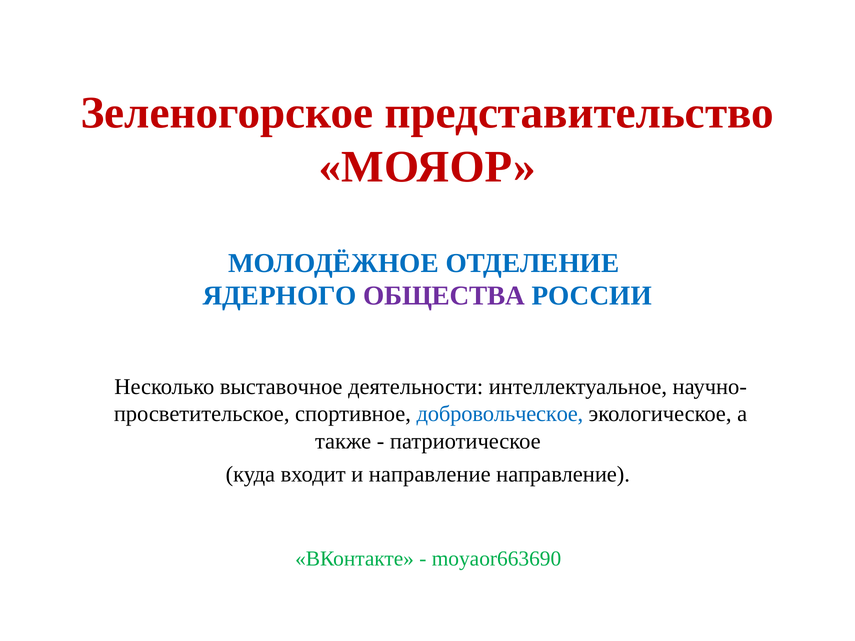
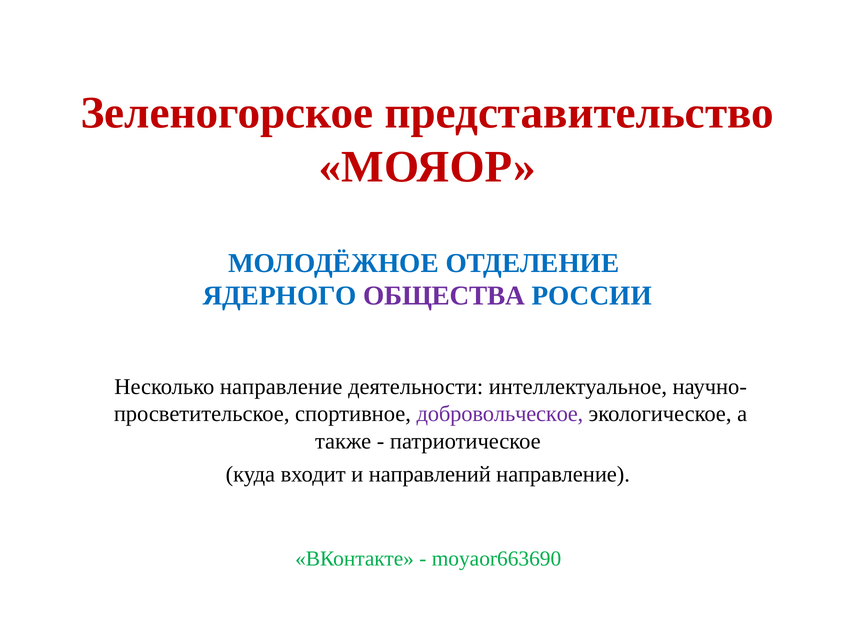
Несколько выставочное: выставочное -> направление
добровольческое colour: blue -> purple
и направление: направление -> направлений
